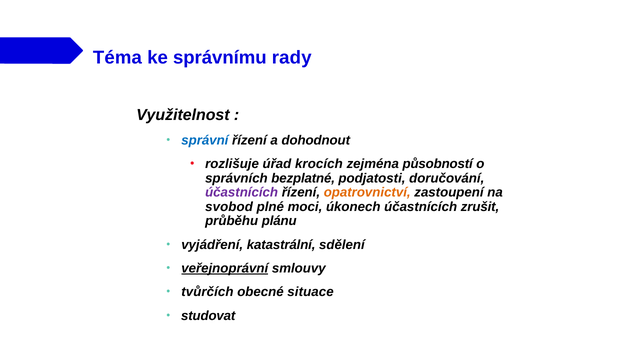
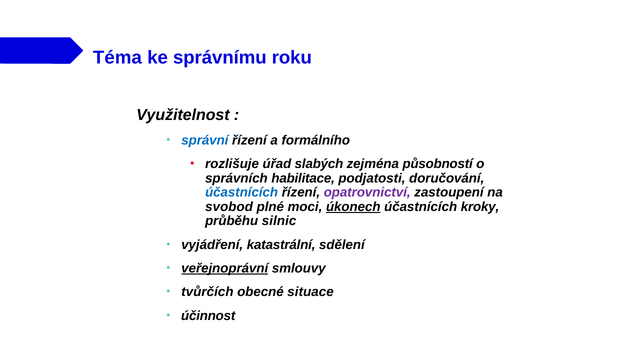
rady: rady -> roku
dohodnout: dohodnout -> formálního
krocích: krocích -> slabých
bezplatné: bezplatné -> habilitace
účastnících at (242, 192) colour: purple -> blue
opatrovnictví colour: orange -> purple
úkonech underline: none -> present
zrušit: zrušit -> kroky
plánu: plánu -> silnic
studovat: studovat -> účinnost
